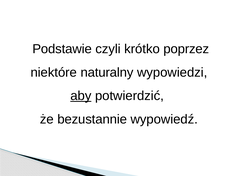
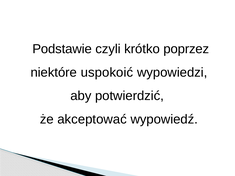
naturalny: naturalny -> uspokoić
aby underline: present -> none
bezustannie: bezustannie -> akceptować
